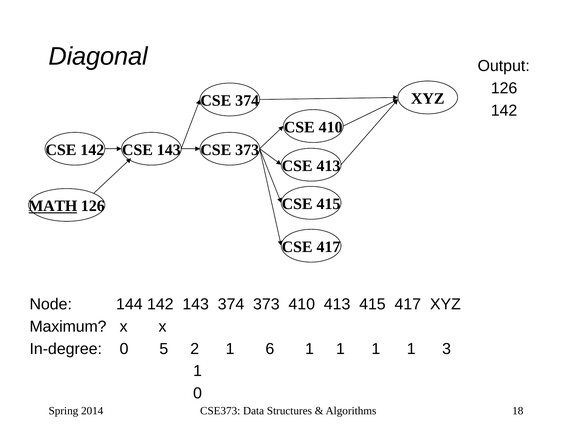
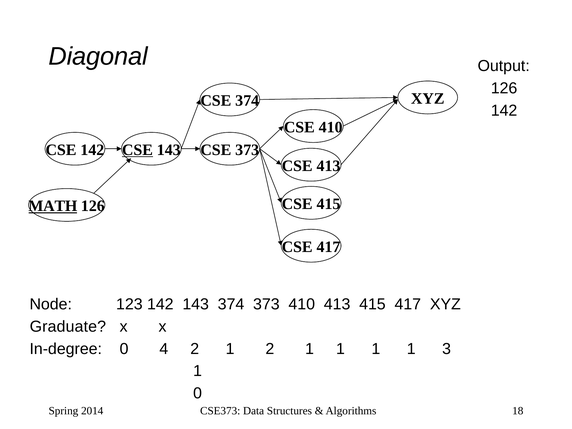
CSE at (137, 150) underline: none -> present
144: 144 -> 123
Maximum: Maximum -> Graduate
5: 5 -> 4
1 6: 6 -> 2
